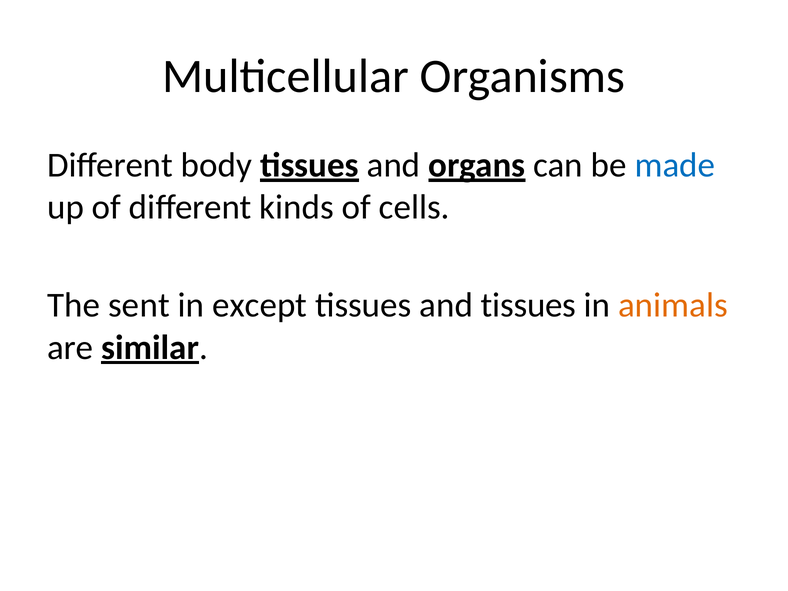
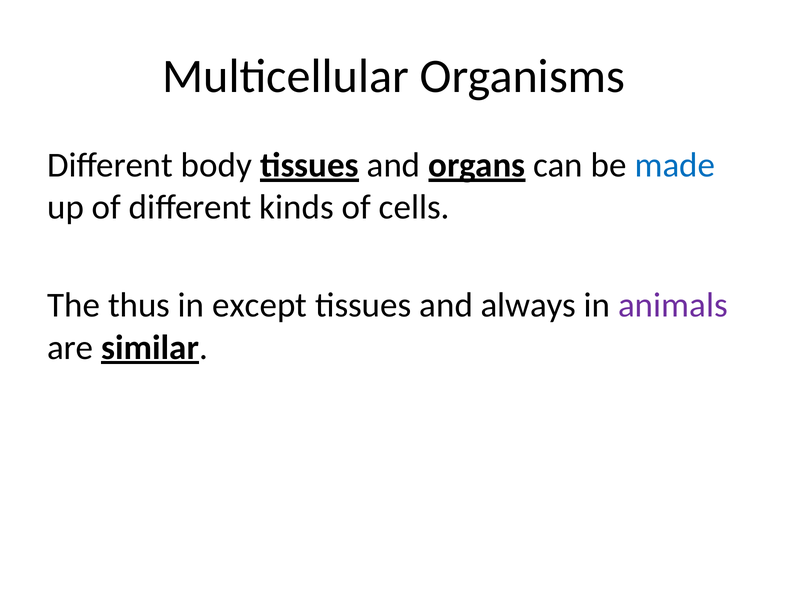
sent: sent -> thus
and tissues: tissues -> always
animals colour: orange -> purple
